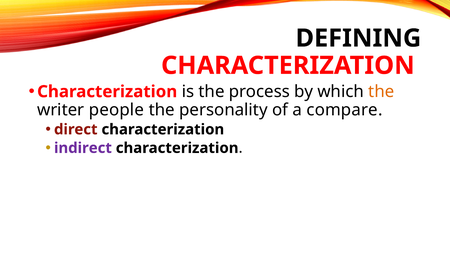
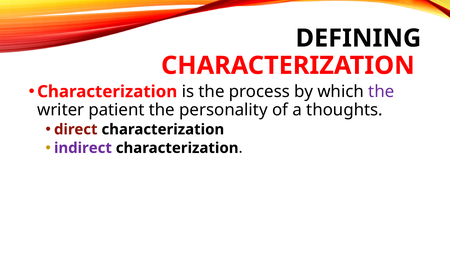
the at (381, 92) colour: orange -> purple
people: people -> patient
compare: compare -> thoughts
